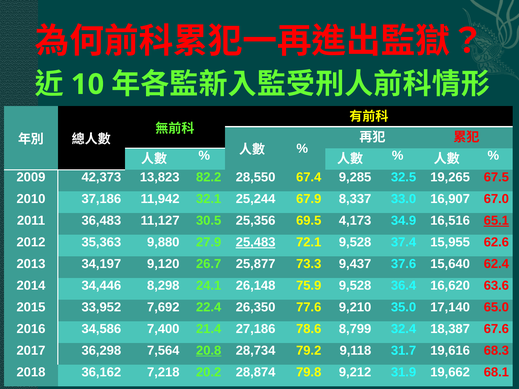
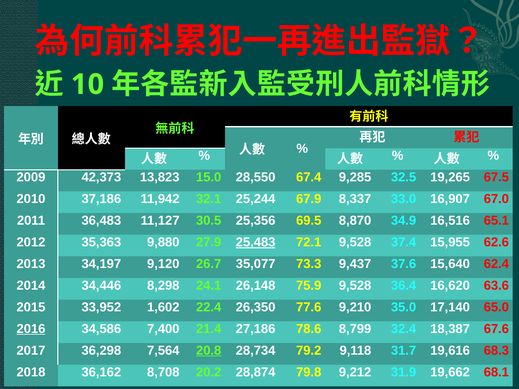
82.2: 82.2 -> 15.0
4,173: 4,173 -> 8,870
65.1 underline: present -> none
25,877: 25,877 -> 35,077
7,692: 7,692 -> 1,602
2016 underline: none -> present
7,218: 7,218 -> 8,708
